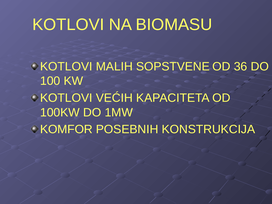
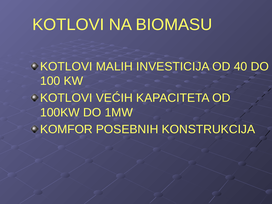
SOPSTVENE: SOPSTVENE -> INVESTICIJA
36: 36 -> 40
